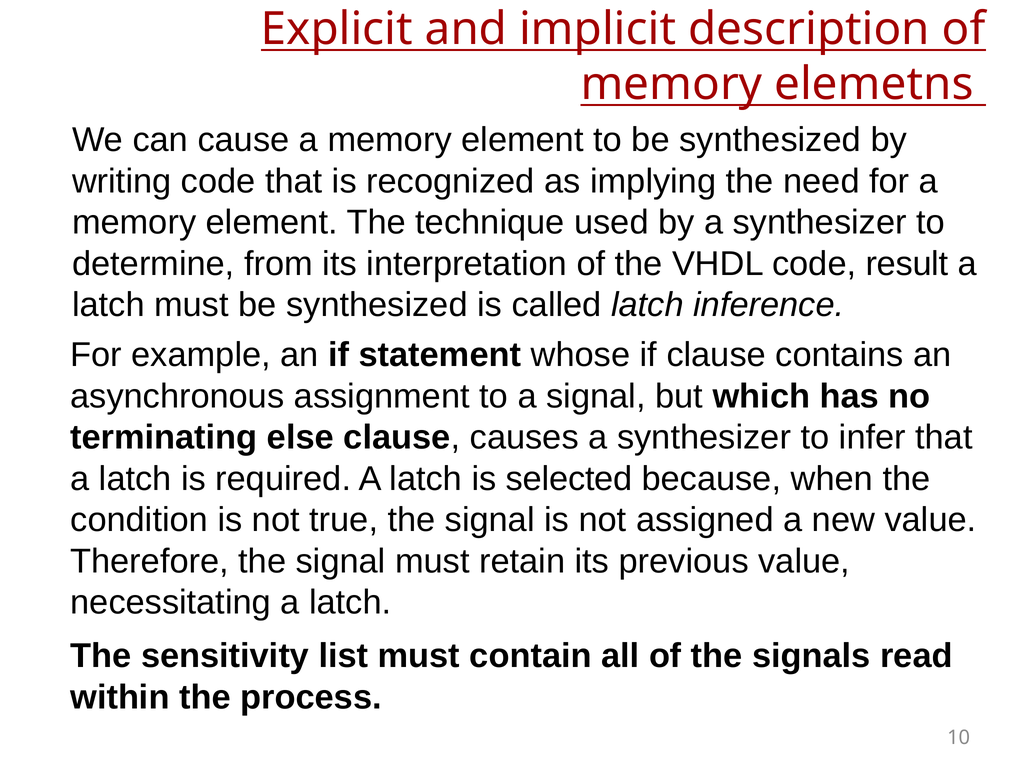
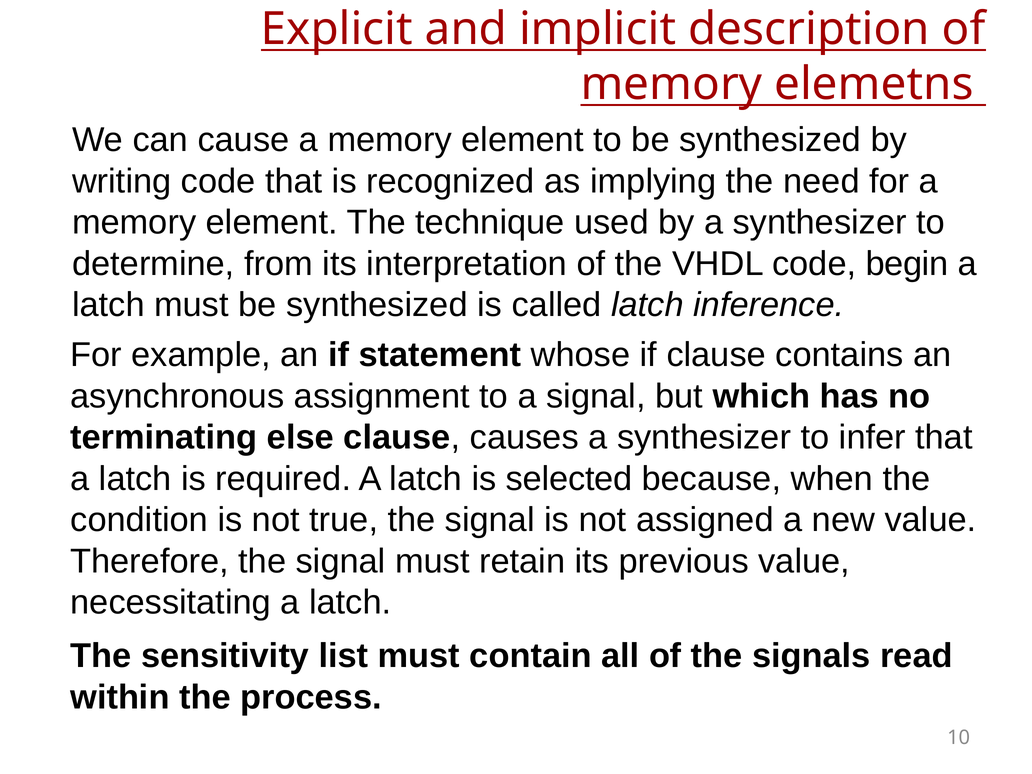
result: result -> begin
